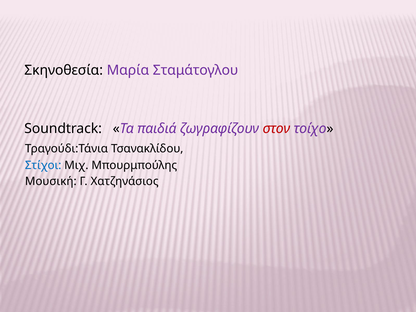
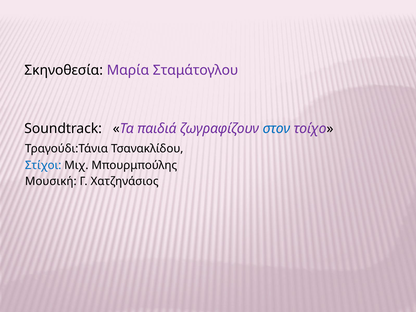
στον colour: red -> blue
